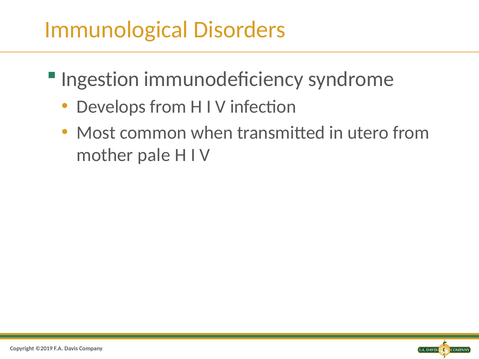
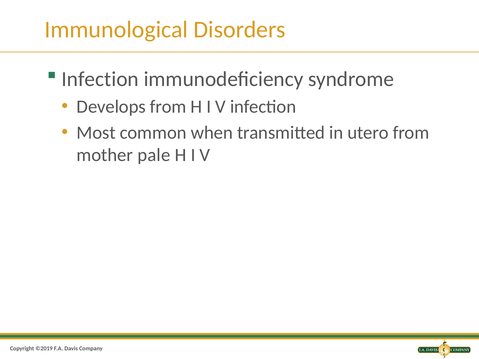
Ingestion at (100, 79): Ingestion -> Infection
